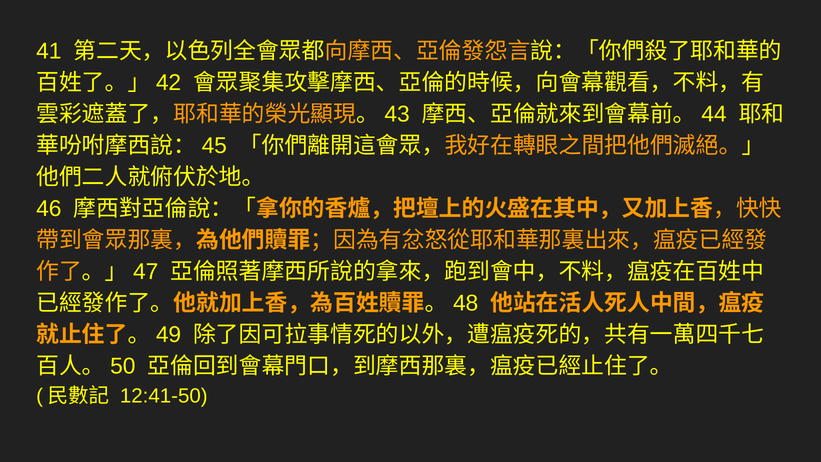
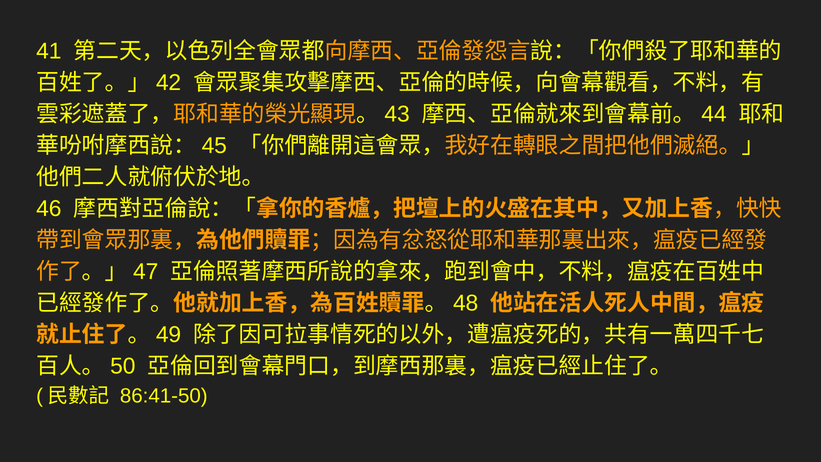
12:41-50: 12:41-50 -> 86:41-50
